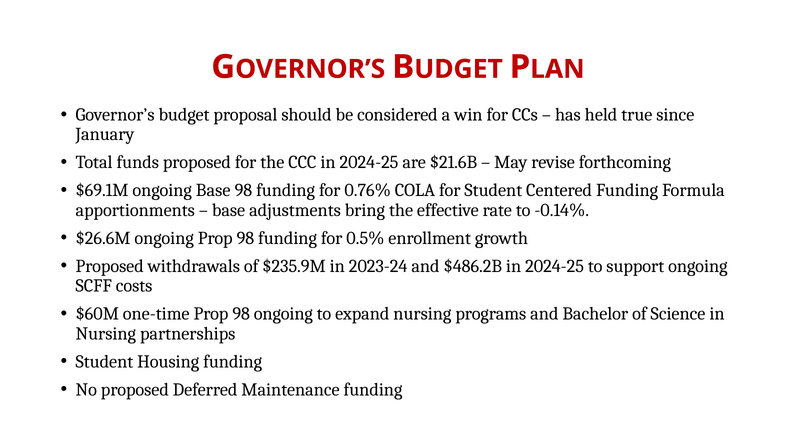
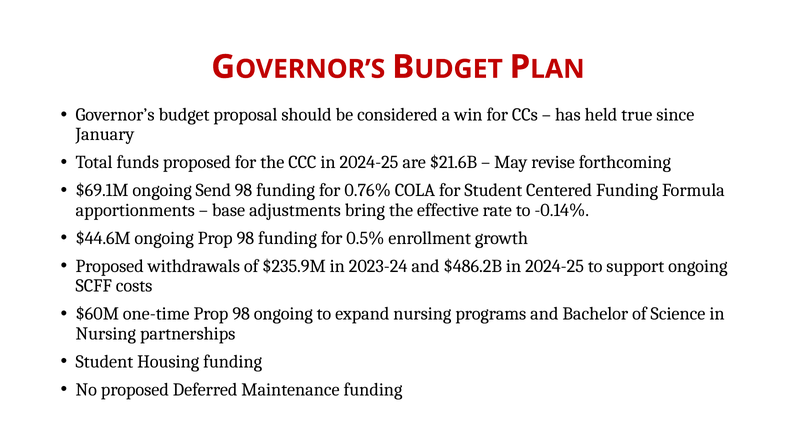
ongoing Base: Base -> Send
$26.6M: $26.6M -> $44.6M
